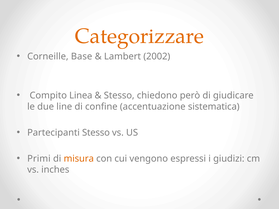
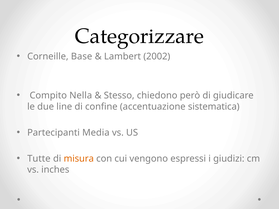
Categorizzare colour: orange -> black
Linea: Linea -> Nella
Partecipanti Stesso: Stesso -> Media
Primi: Primi -> Tutte
